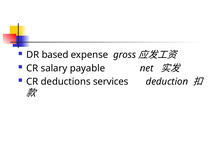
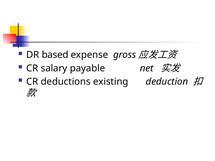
services: services -> existing
